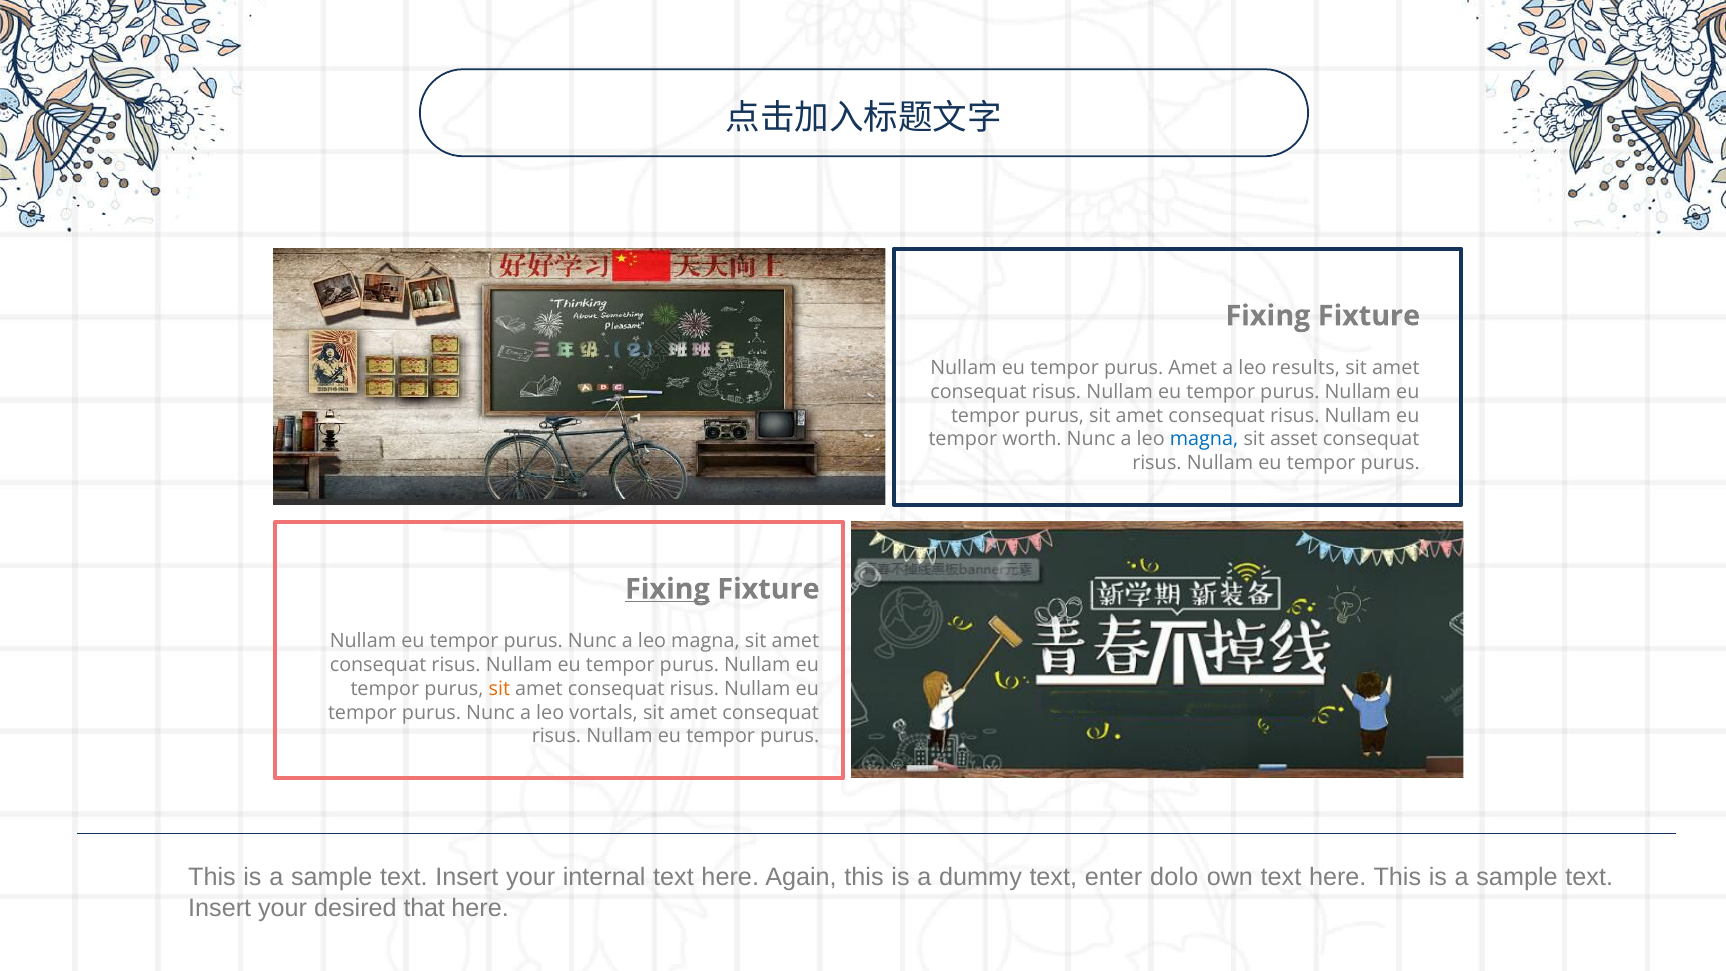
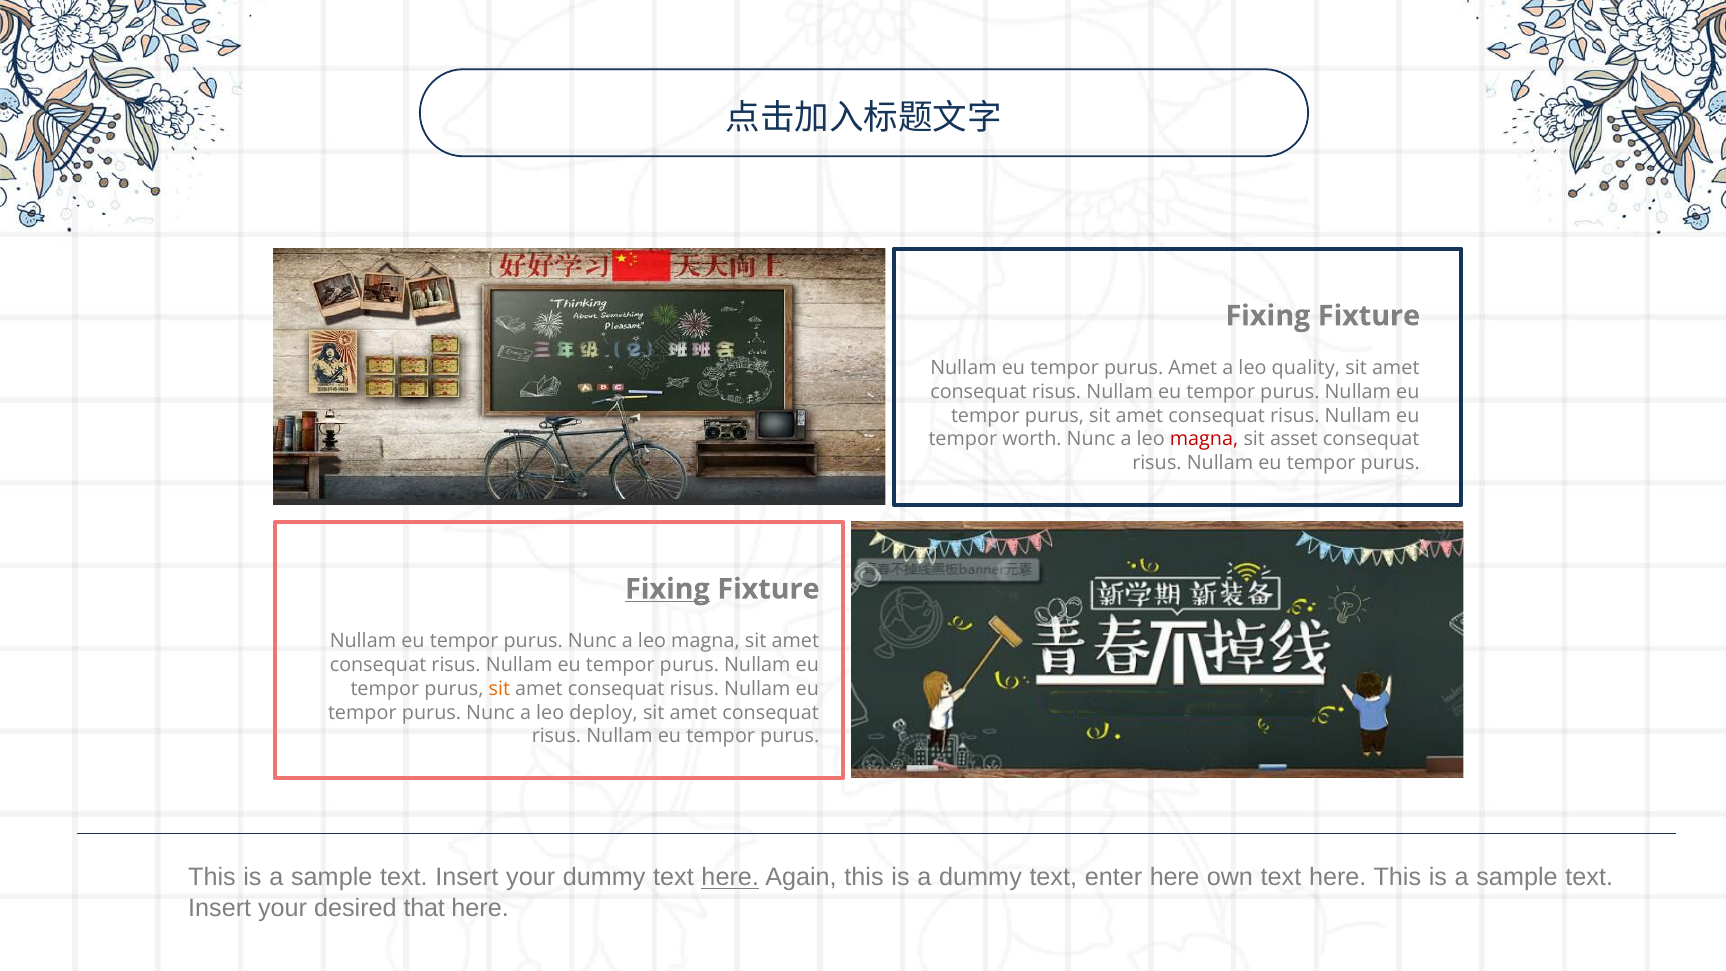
results: results -> quality
magna at (1204, 439) colour: blue -> red
vortals: vortals -> deploy
your internal: internal -> dummy
here at (730, 878) underline: none -> present
enter dolo: dolo -> here
